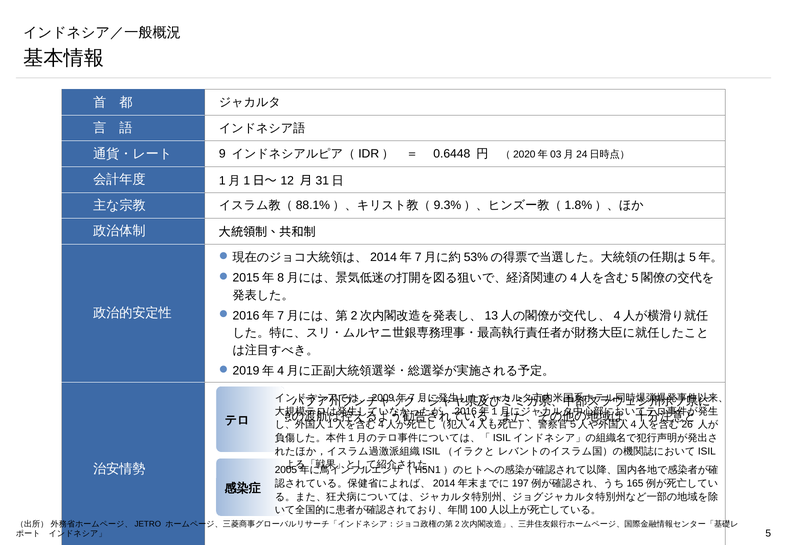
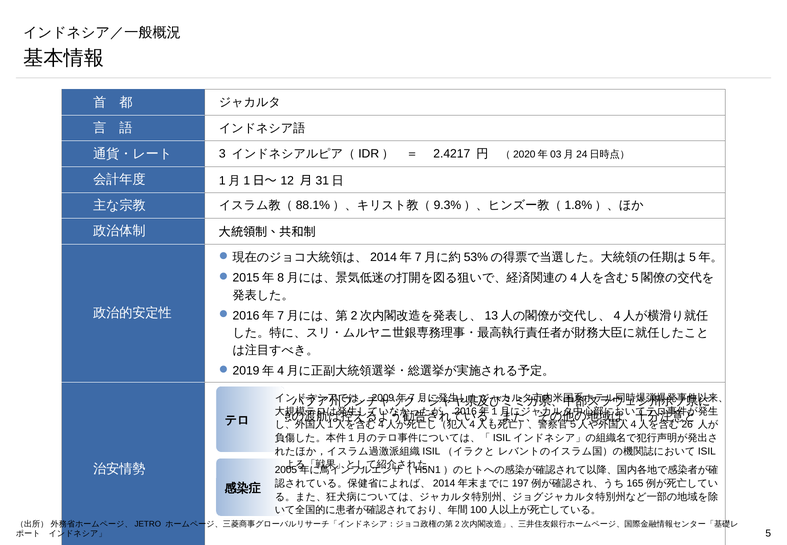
9: 9 -> 3
0.6448: 0.6448 -> 2.4217
